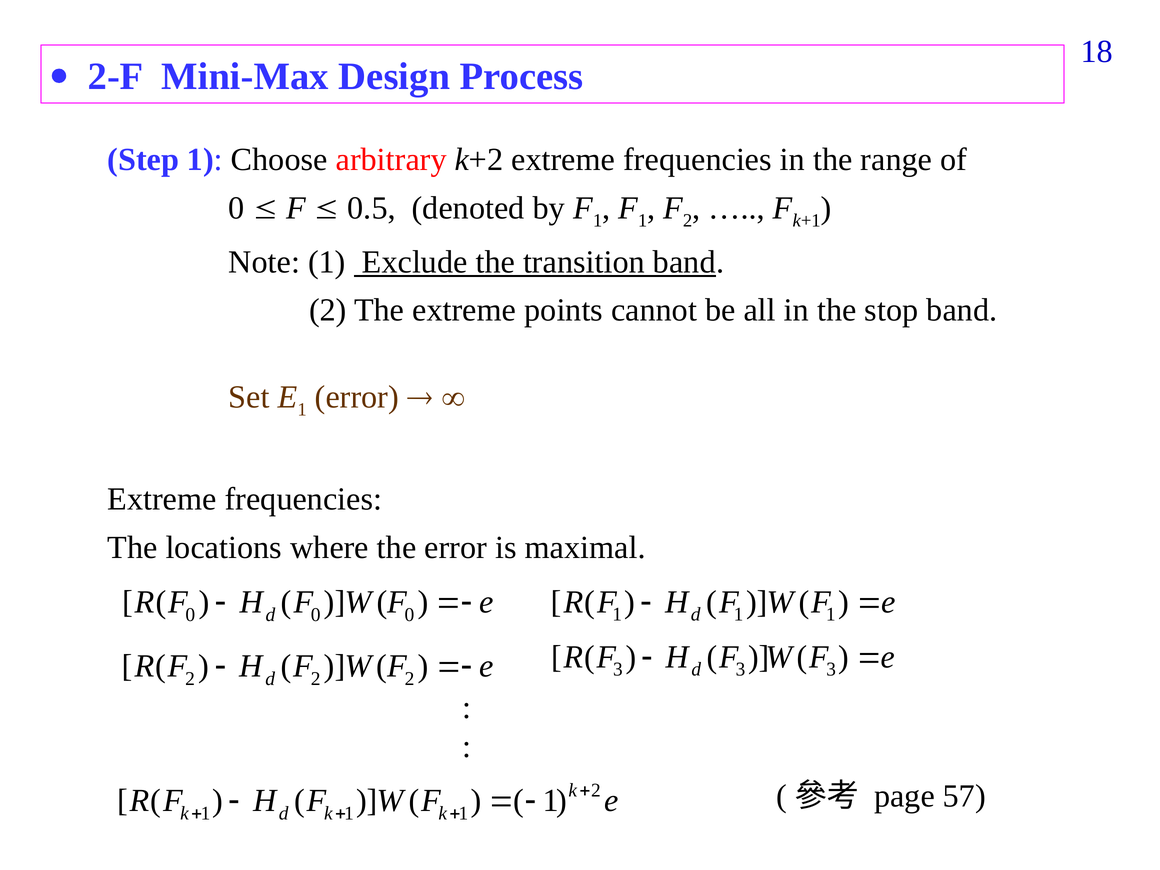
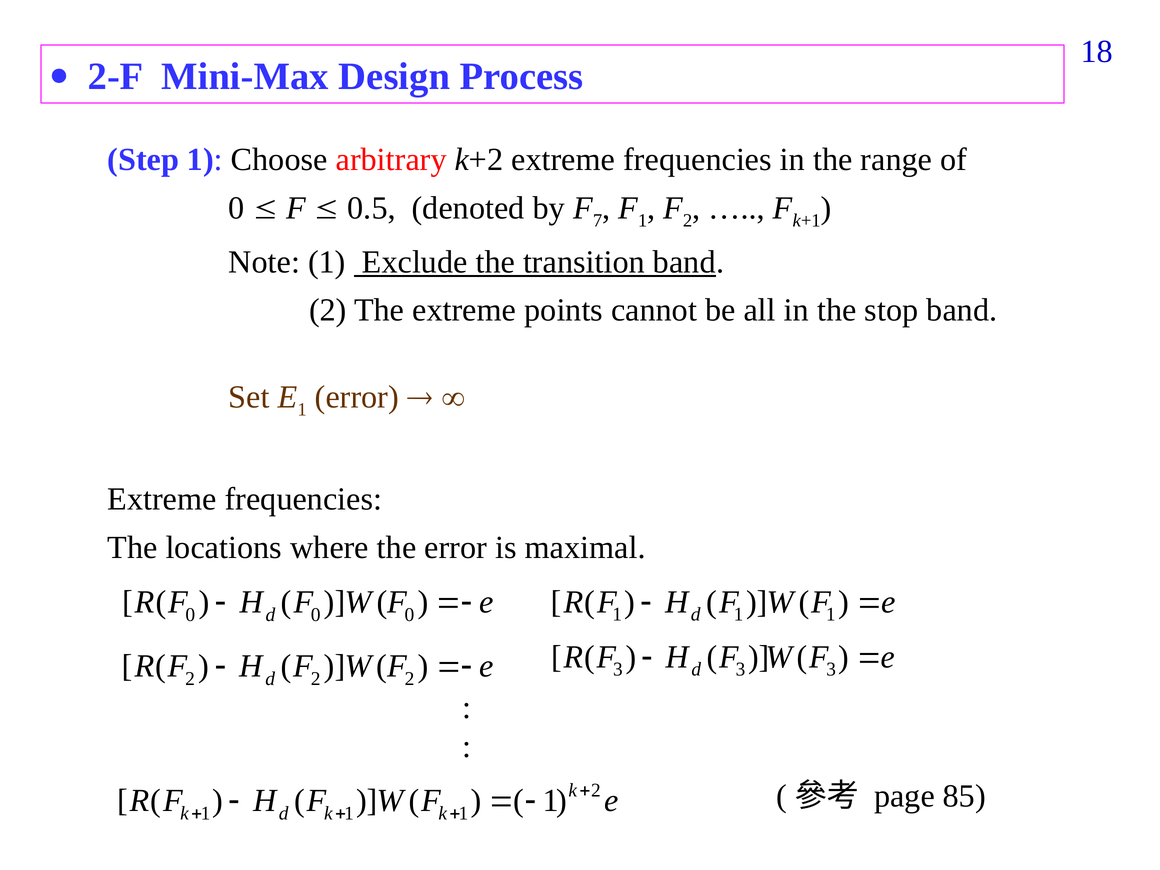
by F 1: 1 -> 7
57: 57 -> 85
